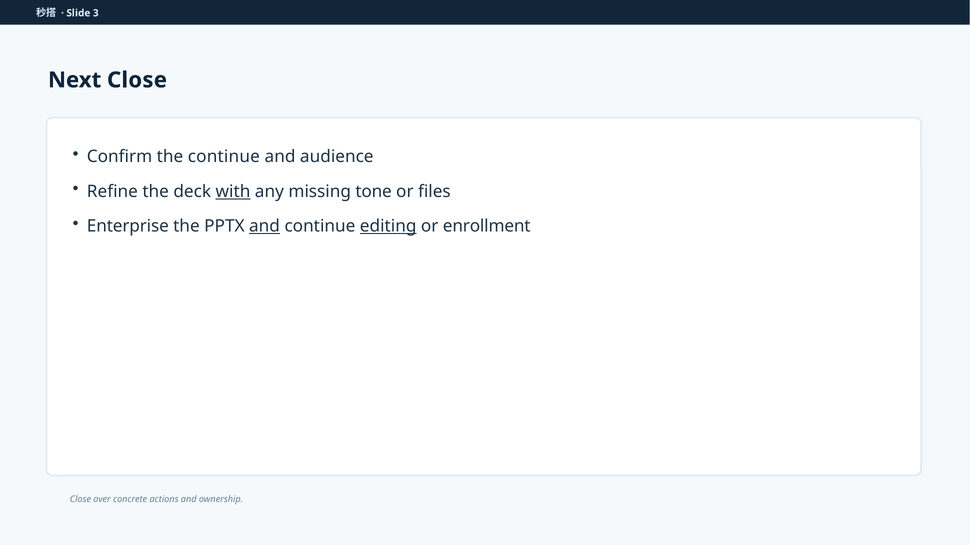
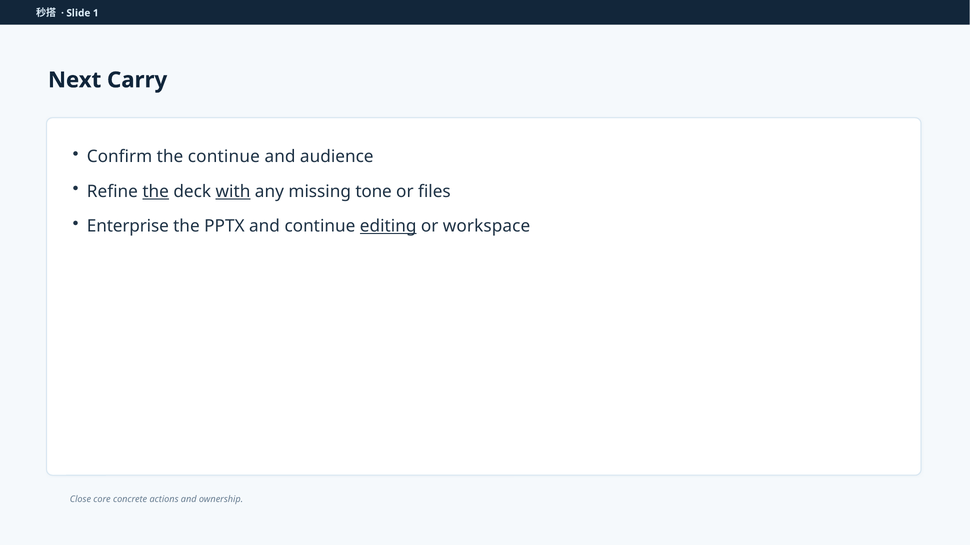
3: 3 -> 1
Next Close: Close -> Carry
the at (156, 192) underline: none -> present
and at (265, 227) underline: present -> none
enrollment: enrollment -> workspace
over: over -> core
